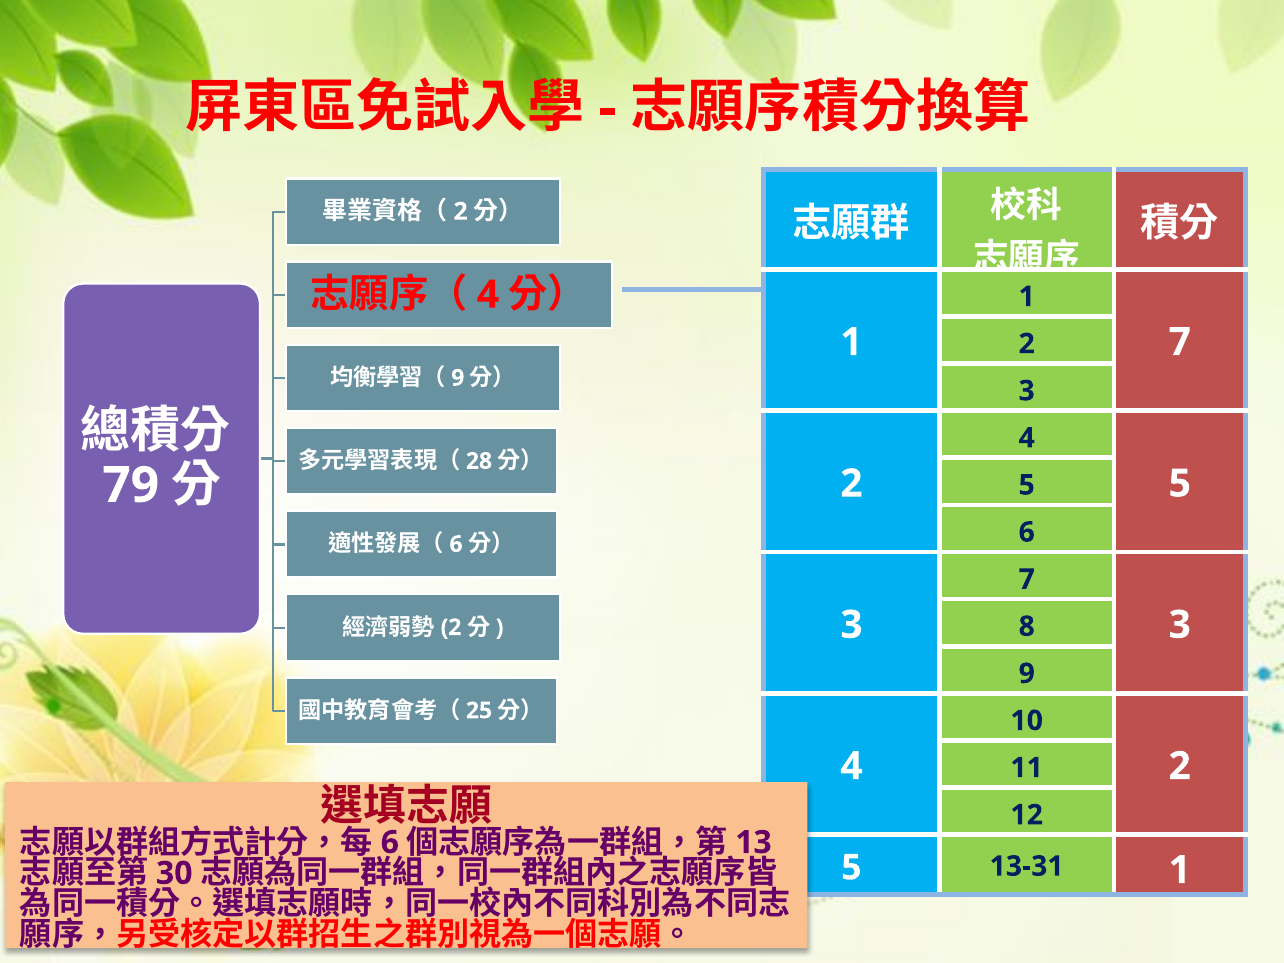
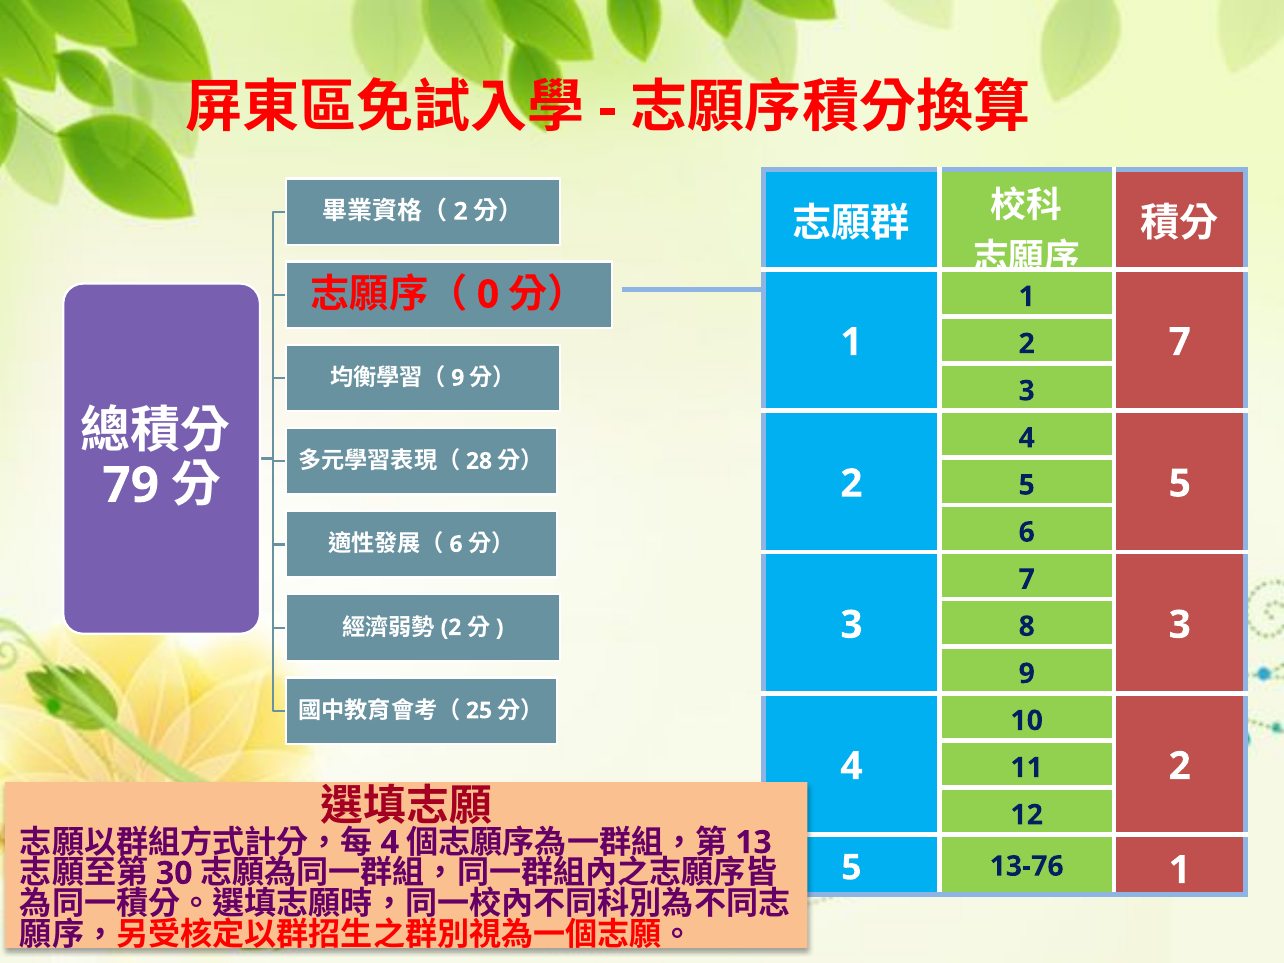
4 at (488, 295): 4 -> 0
6 at (390, 842): 6 -> 4
13-31: 13-31 -> 13-76
